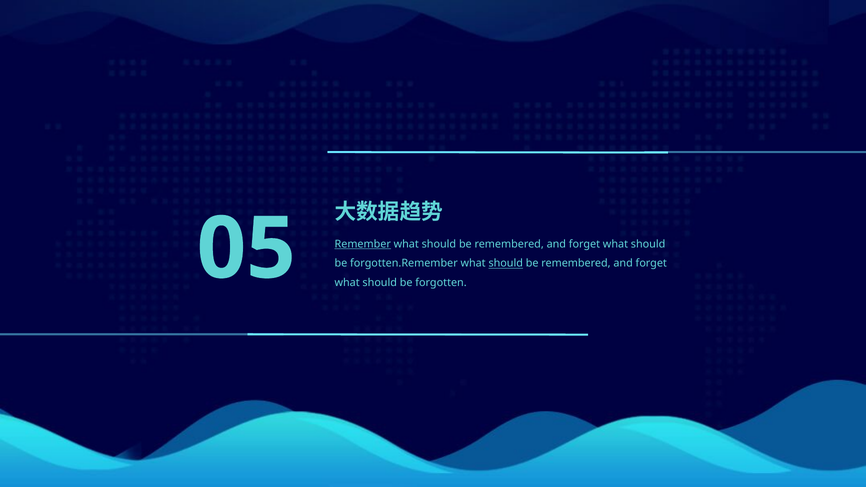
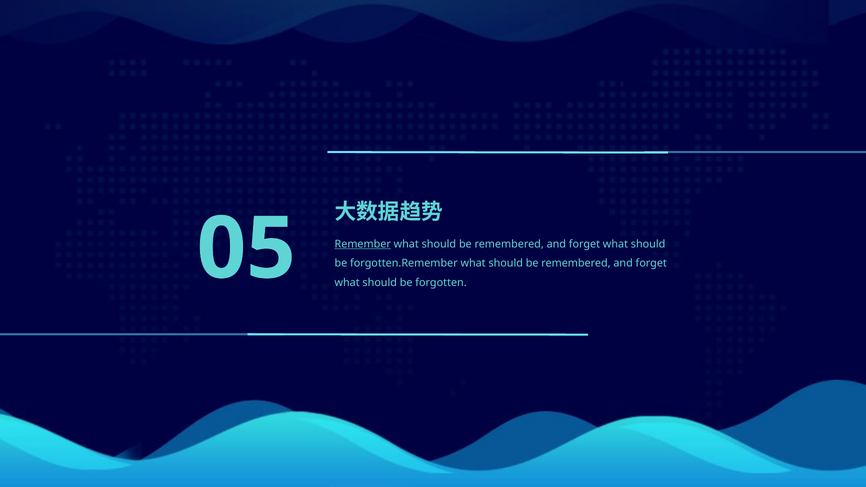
should at (506, 263) underline: present -> none
